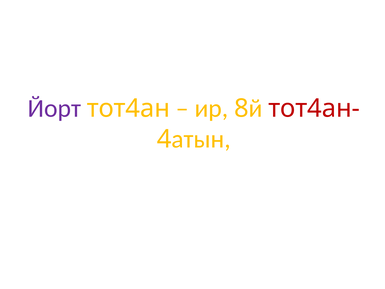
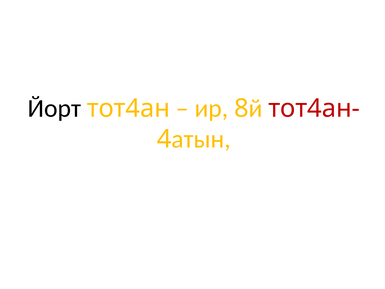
Йорт colour: purple -> black
